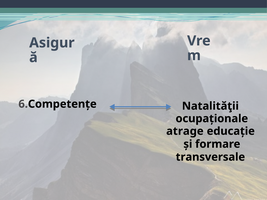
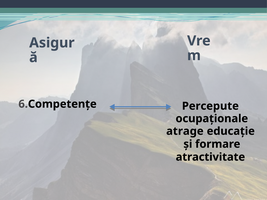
Natalităţii: Natalităţii -> Percepute
transversale: transversale -> atractivitate
